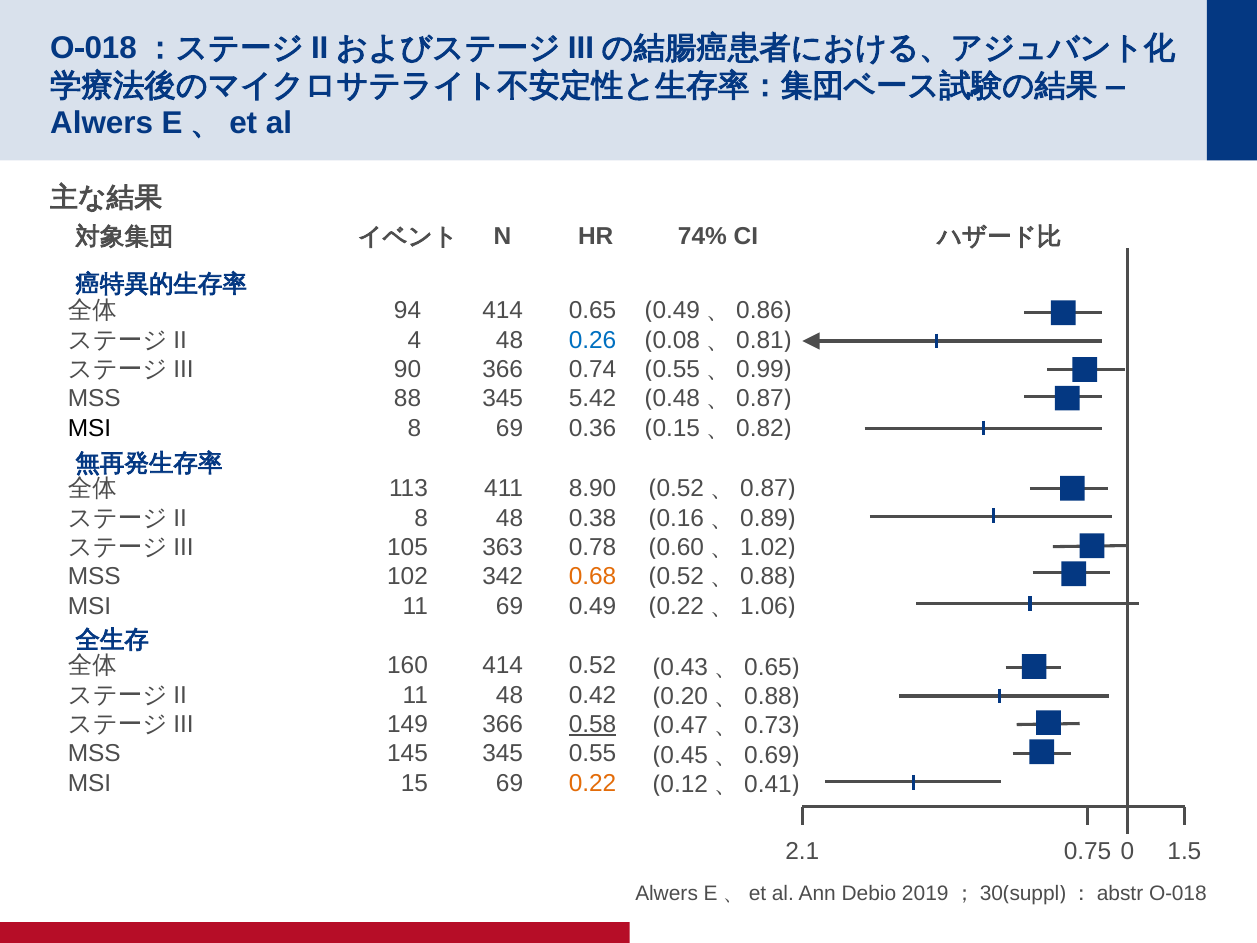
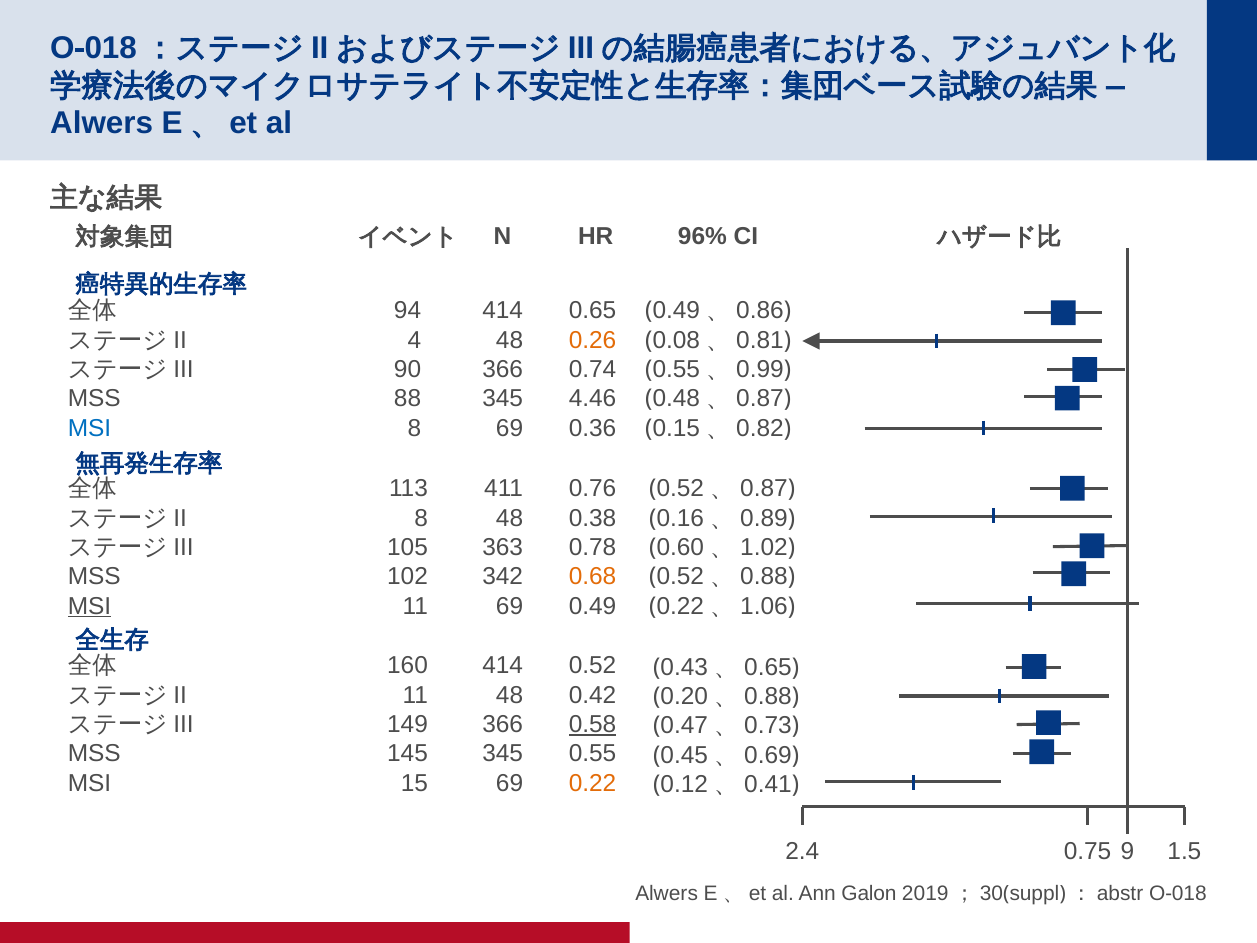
74%: 74% -> 96%
0.26 colour: blue -> orange
5.42: 5.42 -> 4.46
MSI at (90, 428) colour: black -> blue
8.90: 8.90 -> 0.76
MSI at (90, 606) underline: none -> present
2.1: 2.1 -> 2.4
0: 0 -> 9
Debio: Debio -> Galon
